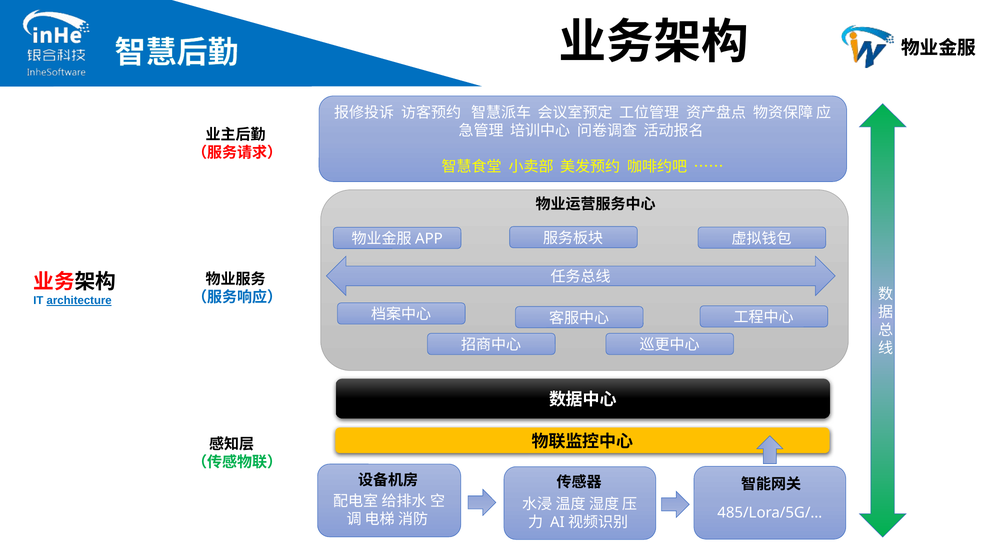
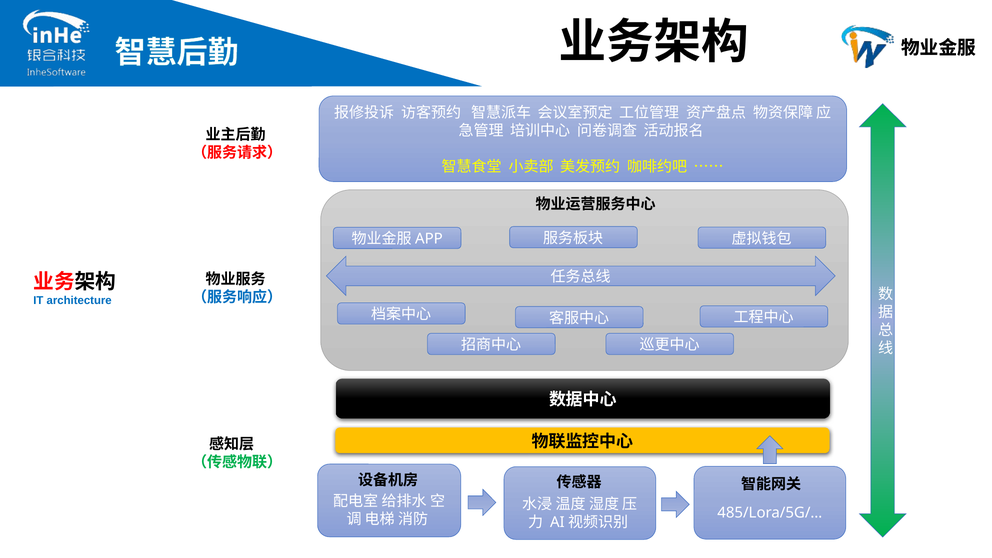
architecture underline: present -> none
